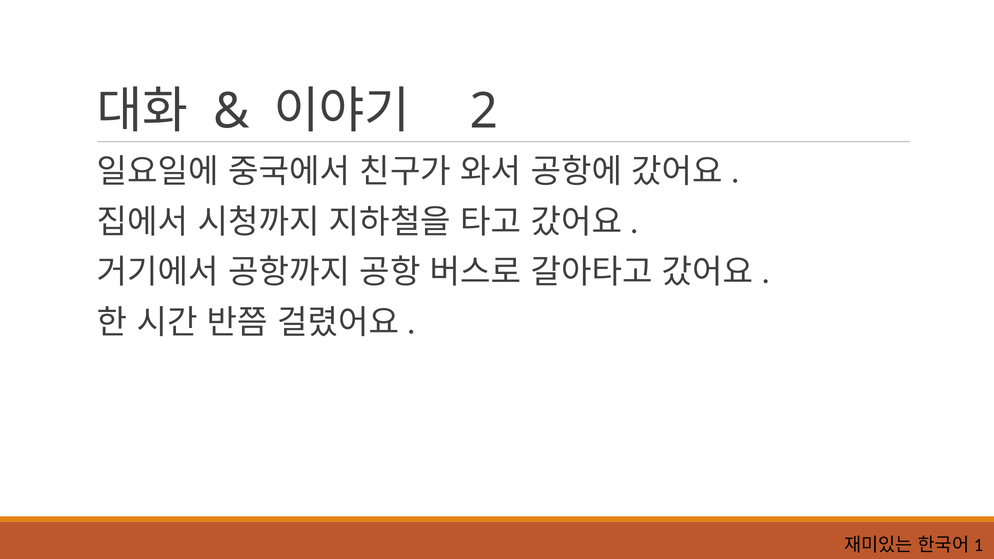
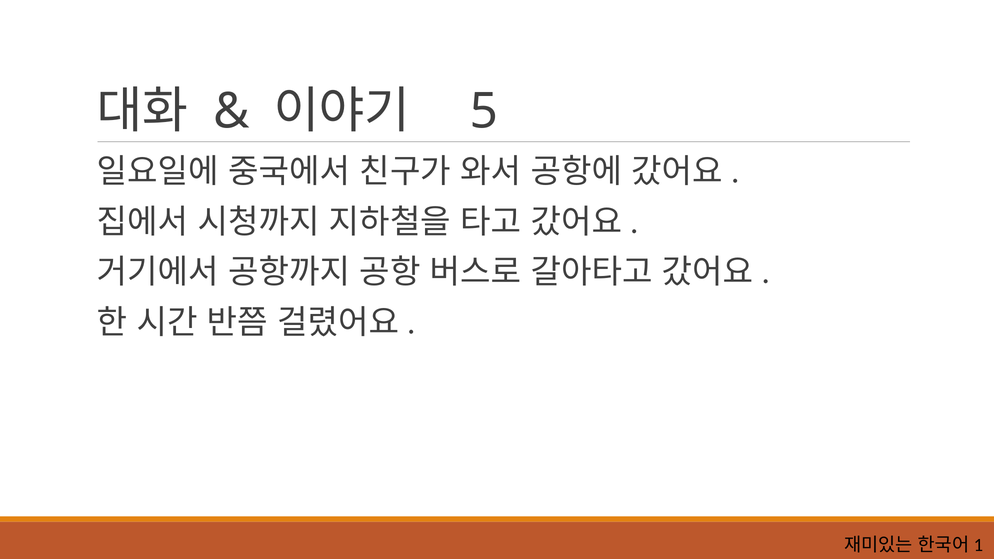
2: 2 -> 5
